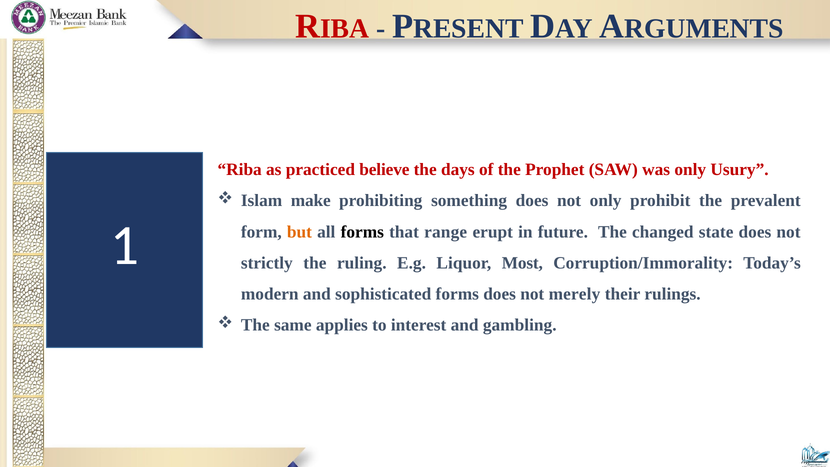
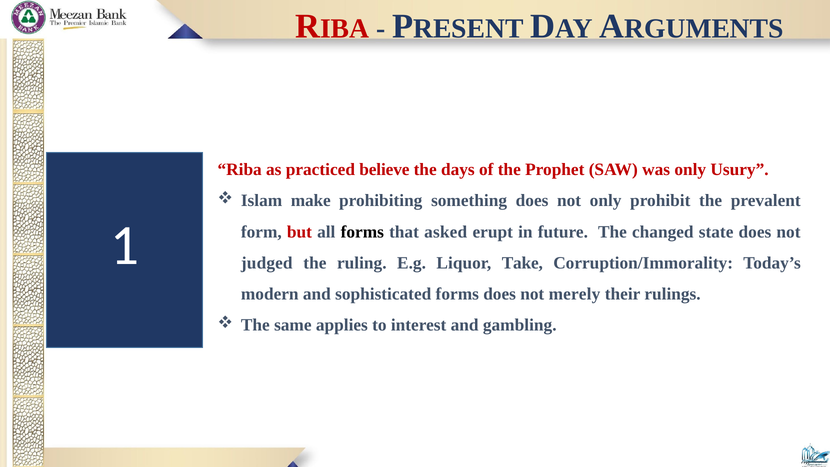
but colour: orange -> red
range: range -> asked
strictly: strictly -> judged
Most: Most -> Take
